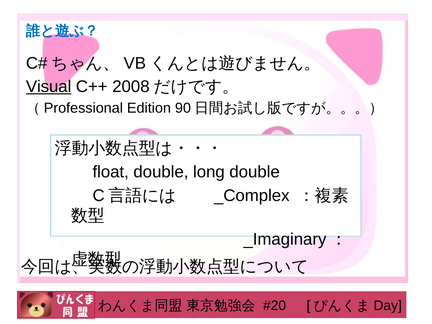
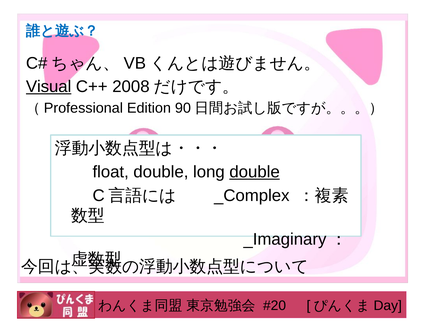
double at (255, 172) underline: none -> present
